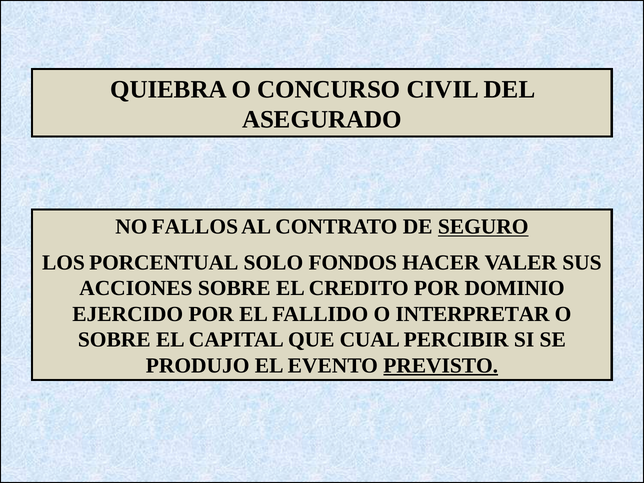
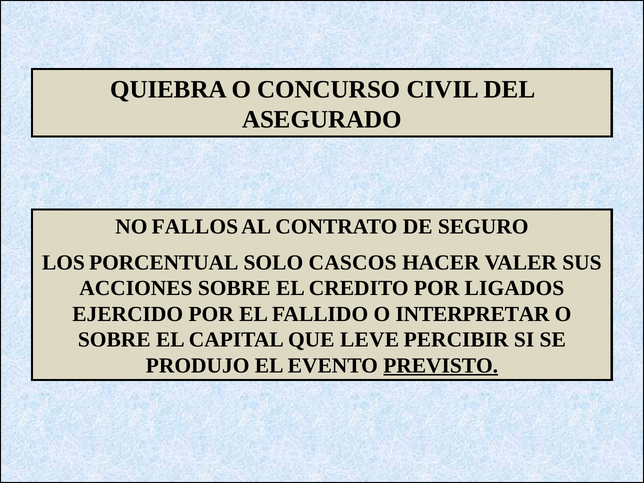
SEGURO underline: present -> none
FONDOS: FONDOS -> CASCOS
DOMINIO: DOMINIO -> LIGADOS
CUAL: CUAL -> LEVE
